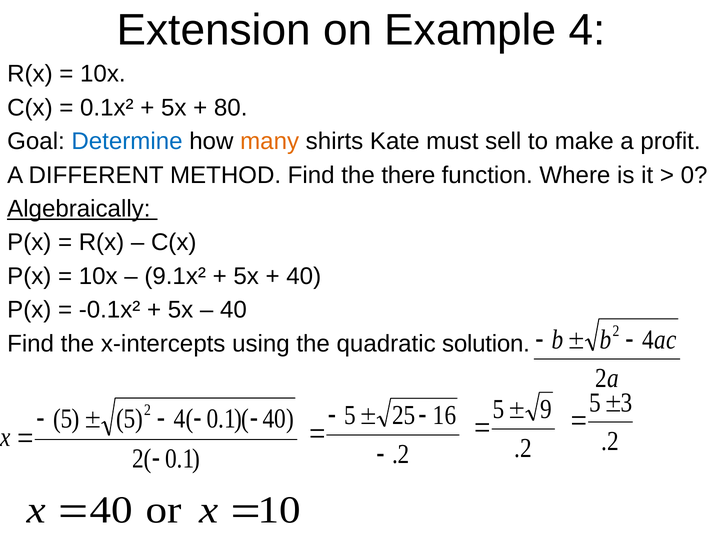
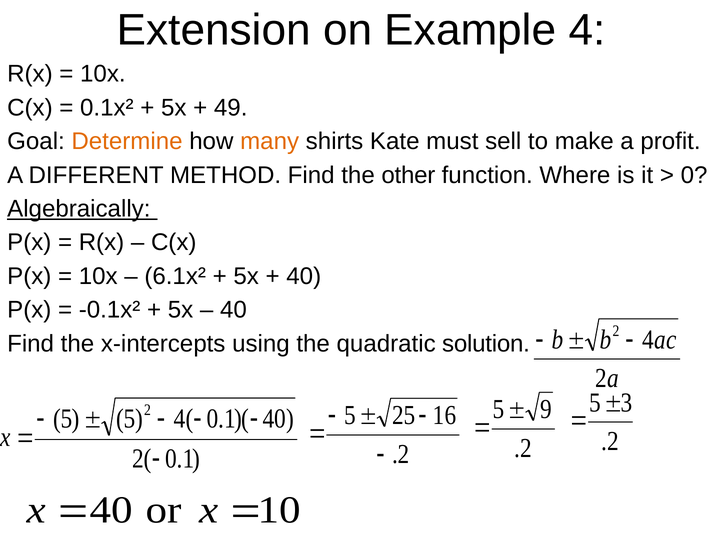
80: 80 -> 49
Determine colour: blue -> orange
there: there -> other
9.1x²: 9.1x² -> 6.1x²
